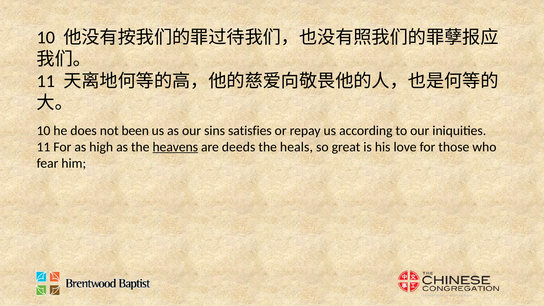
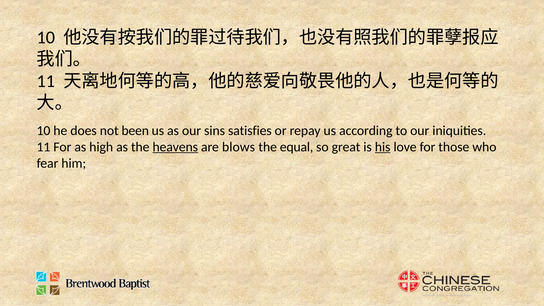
deeds: deeds -> blows
heals: heals -> equal
his underline: none -> present
